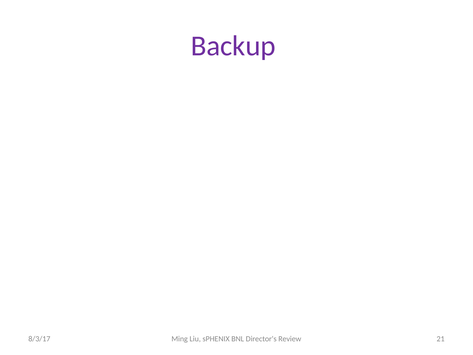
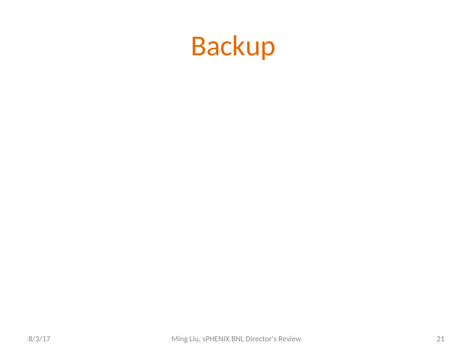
Backup colour: purple -> orange
